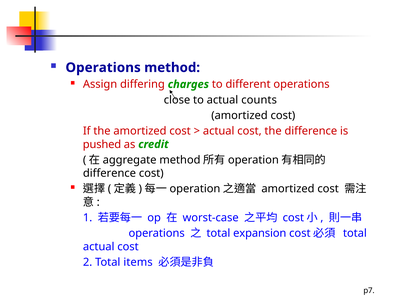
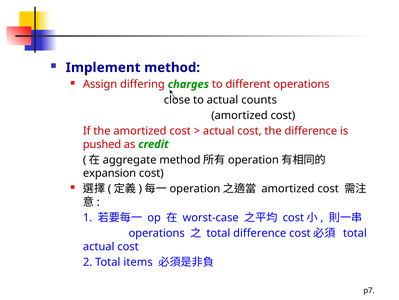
Operations at (103, 67): Operations -> Implement
difference at (109, 173): difference -> expansion
total expansion: expansion -> difference
